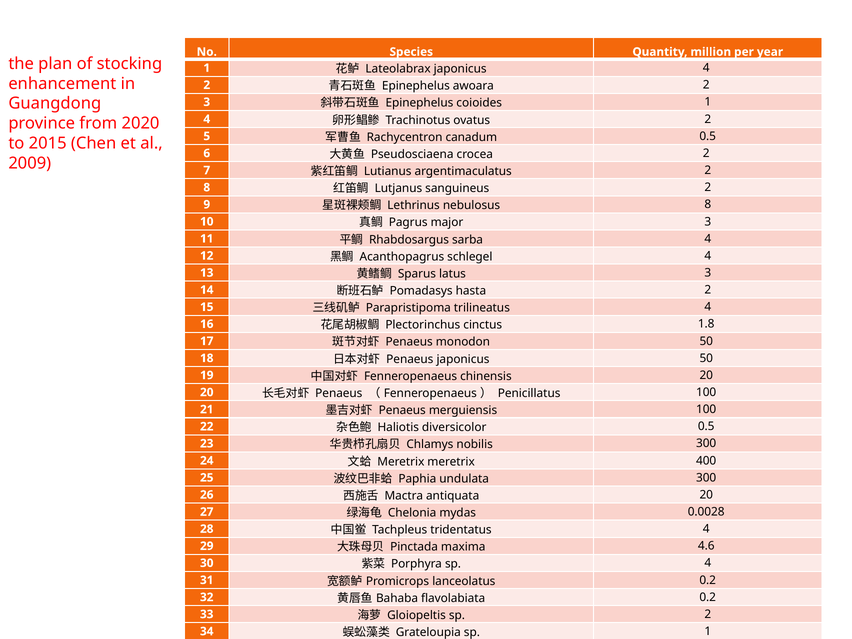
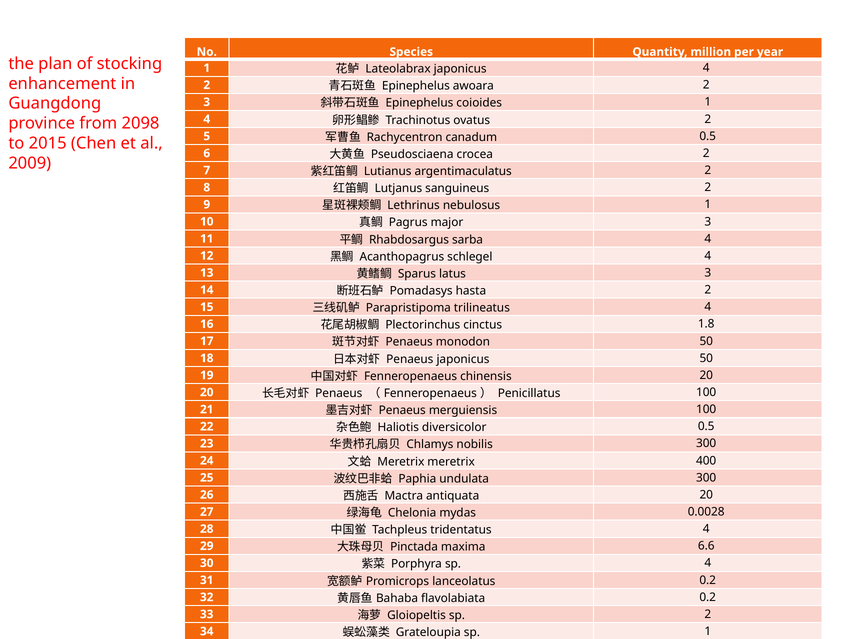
2020: 2020 -> 2098
8 at (708, 205): 8 -> 1
4.6: 4.6 -> 6.6
